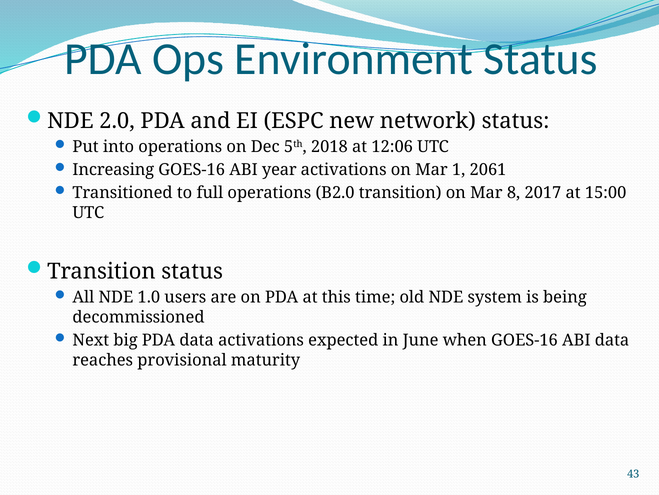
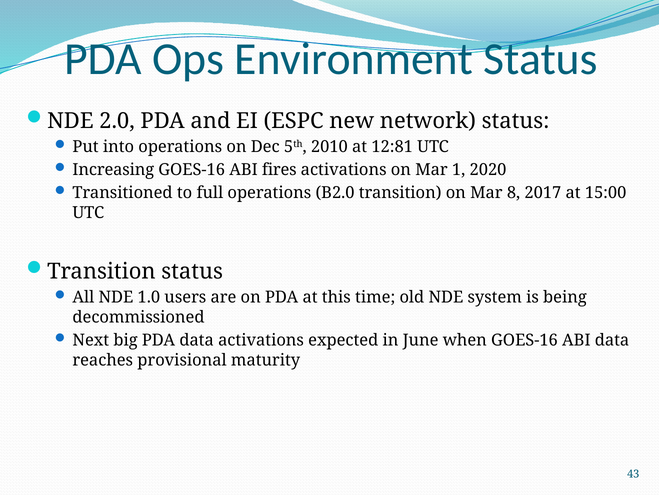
2018: 2018 -> 2010
12:06: 12:06 -> 12:81
year: year -> fires
2061: 2061 -> 2020
